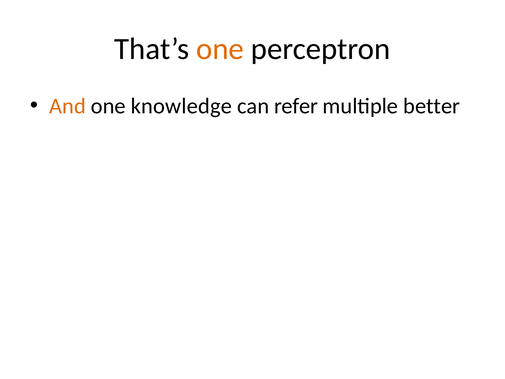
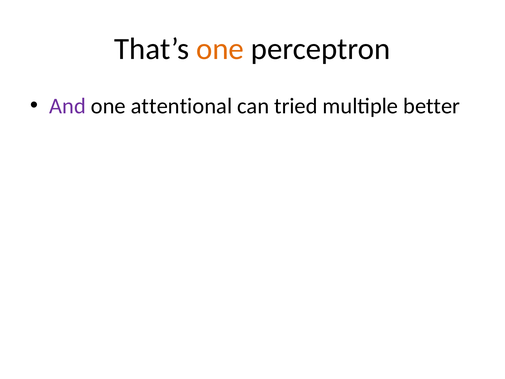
And colour: orange -> purple
knowledge: knowledge -> attentional
refer: refer -> tried
